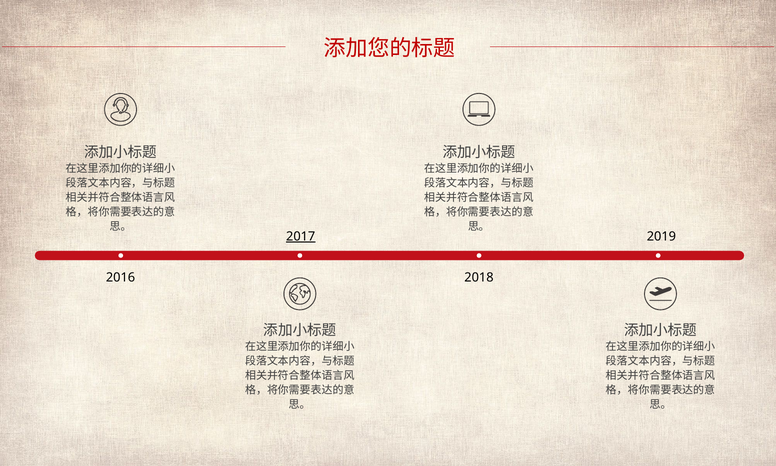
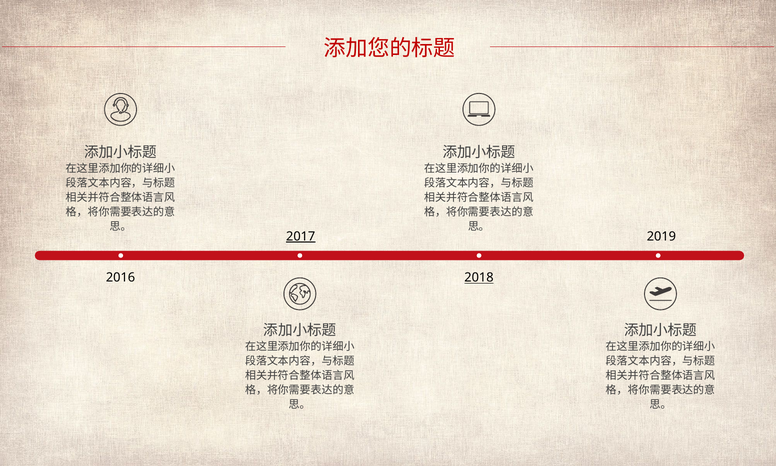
2018 underline: none -> present
